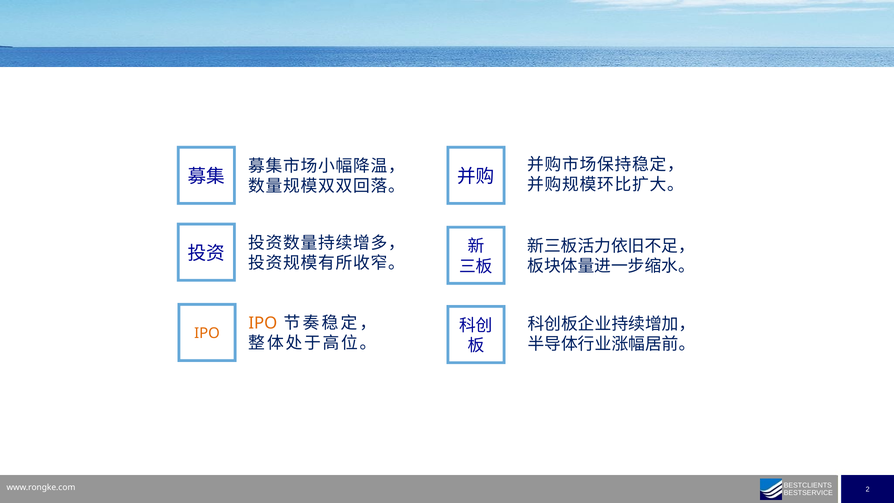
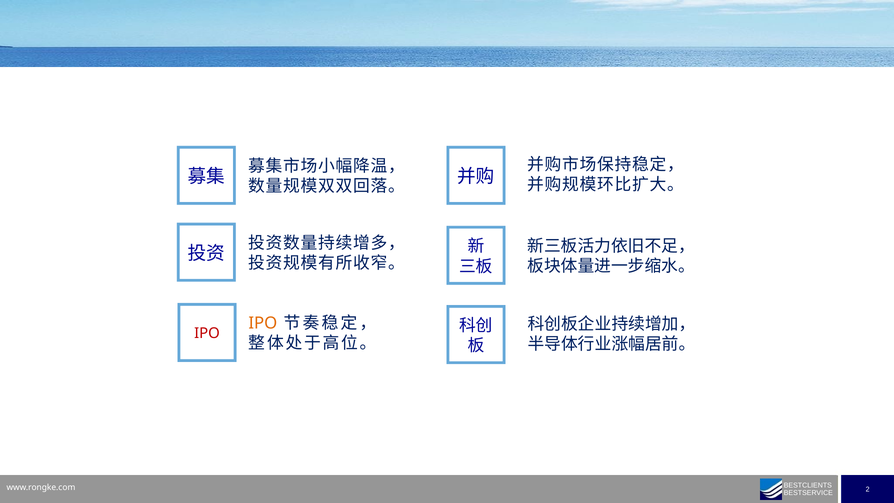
IPO at (207, 333) colour: orange -> red
